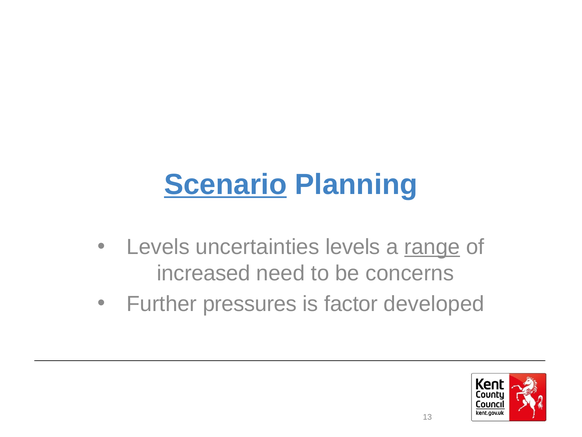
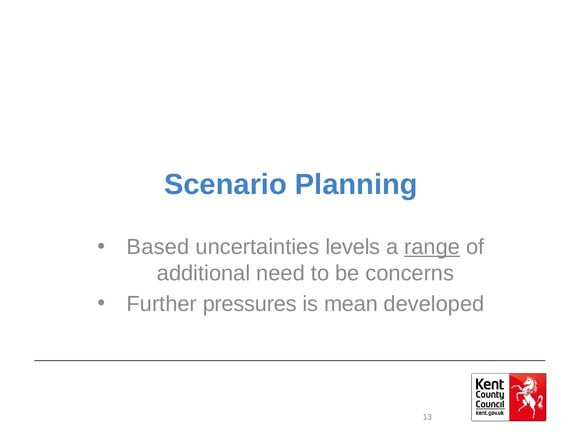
Scenario underline: present -> none
Levels at (158, 247): Levels -> Based
increased: increased -> additional
factor: factor -> mean
